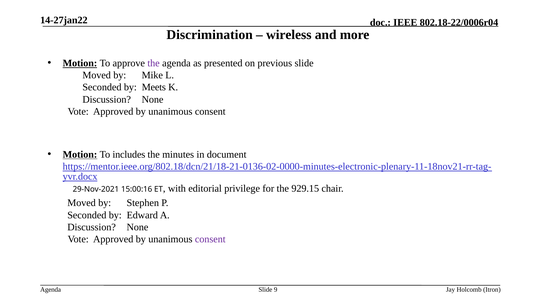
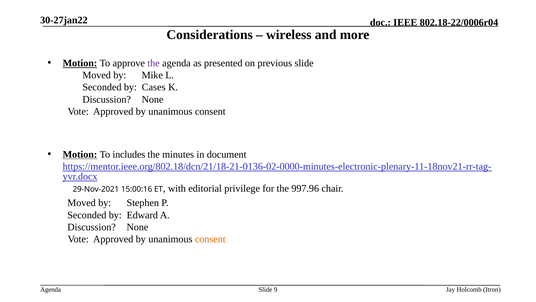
14-27jan22: 14-27jan22 -> 30-27jan22
Discrimination: Discrimination -> Considerations
Meets: Meets -> Cases
929.15: 929.15 -> 997.96
consent at (210, 239) colour: purple -> orange
